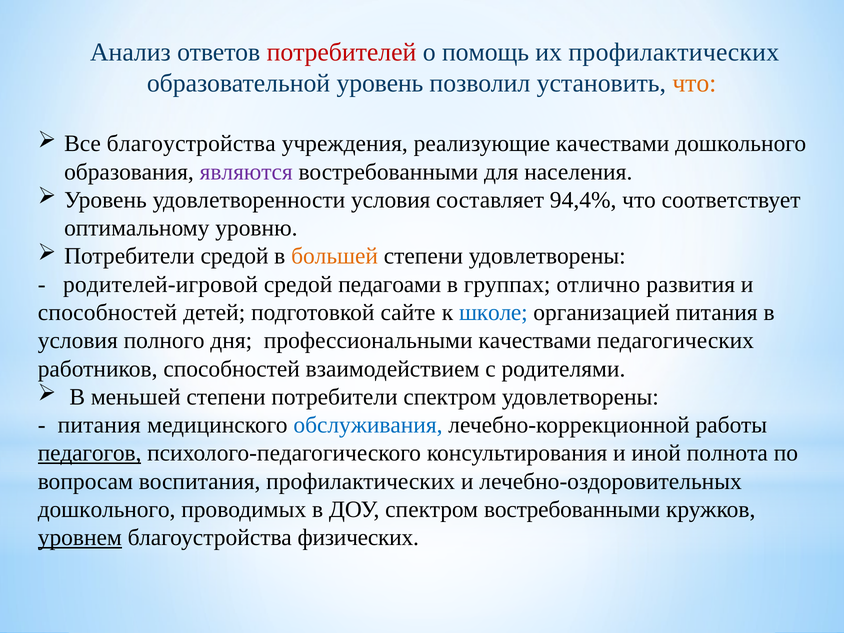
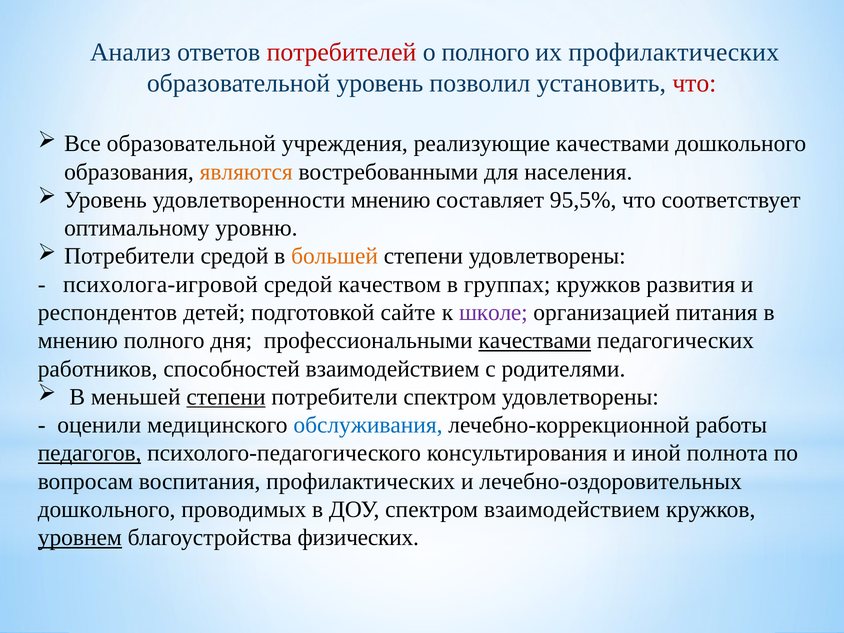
о помощь: помощь -> полного
что at (694, 83) colour: orange -> red
Все благоустройства: благоустройства -> образовательной
являются colour: purple -> orange
удовлетворенности условия: условия -> мнению
94,4%: 94,4% -> 95,5%
родителей-игровой: родителей-игровой -> психолога-игровой
педагоами: педагоами -> качеством
группах отлично: отлично -> кружков
способностей at (107, 313): способностей -> респондентов
школе colour: blue -> purple
условия at (78, 341): условия -> мнению
качествами at (535, 341) underline: none -> present
степени at (226, 397) underline: none -> present
питания at (99, 425): питания -> оценили
спектром востребованными: востребованными -> взаимодействием
